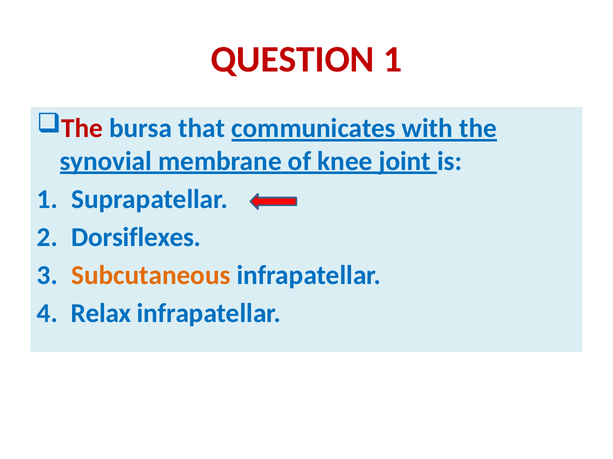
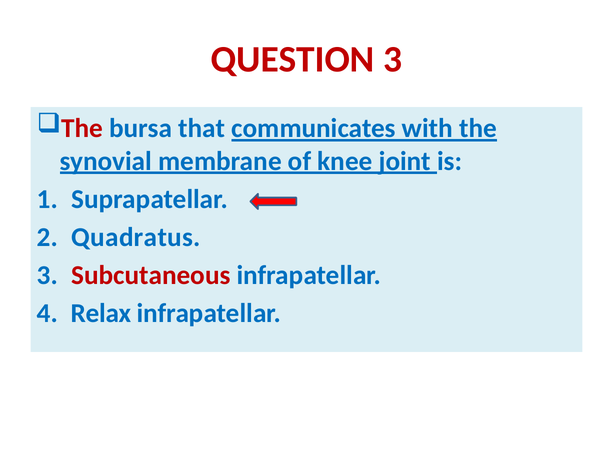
QUESTION 1: 1 -> 3
Dorsiflexes: Dorsiflexes -> Quadratus
Subcutaneous colour: orange -> red
